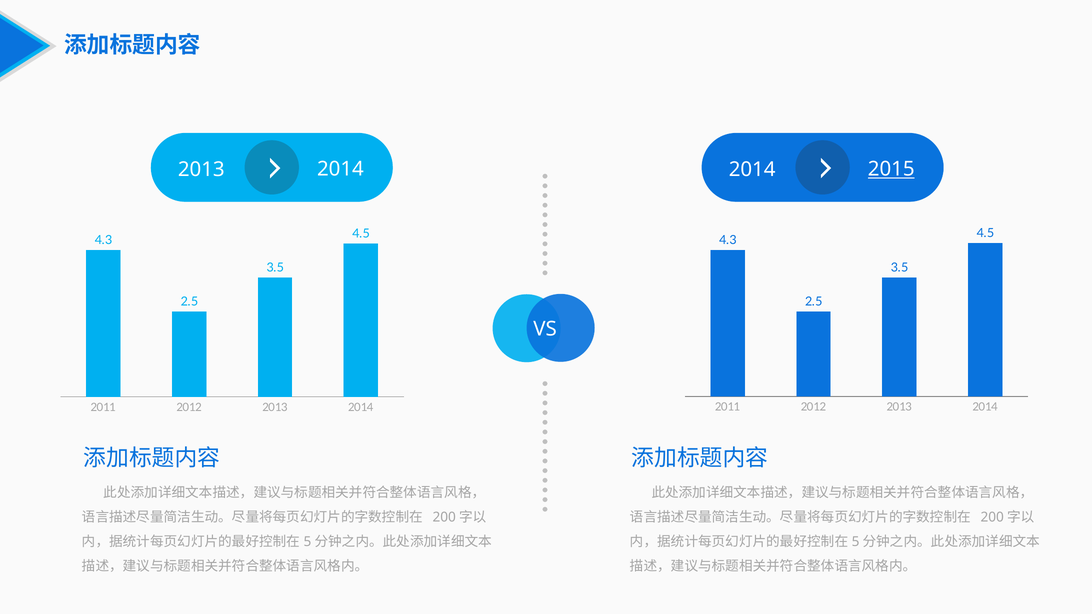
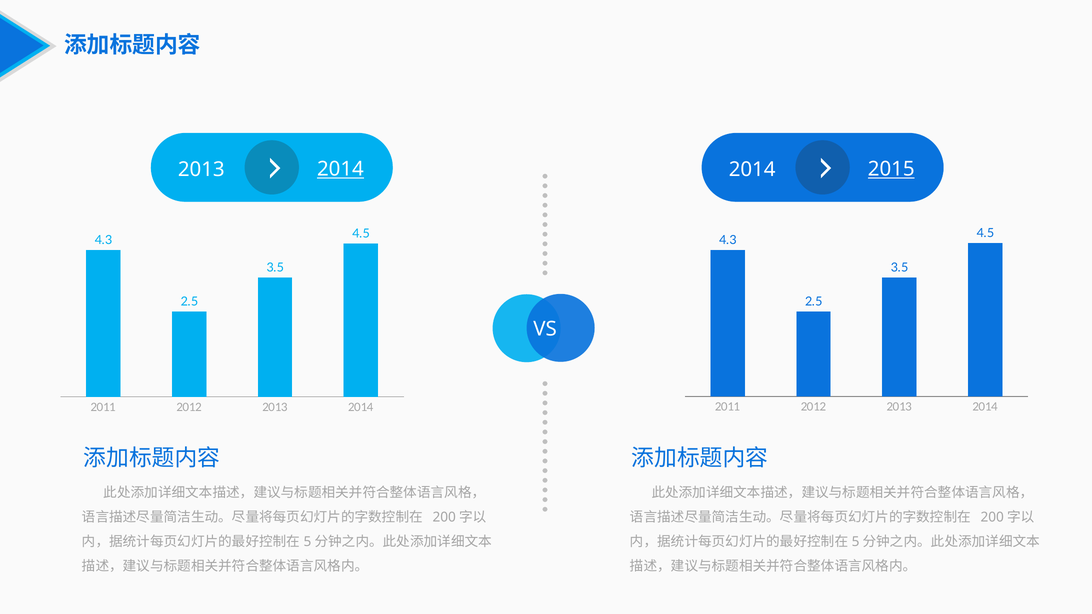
2014 at (340, 169) underline: none -> present
